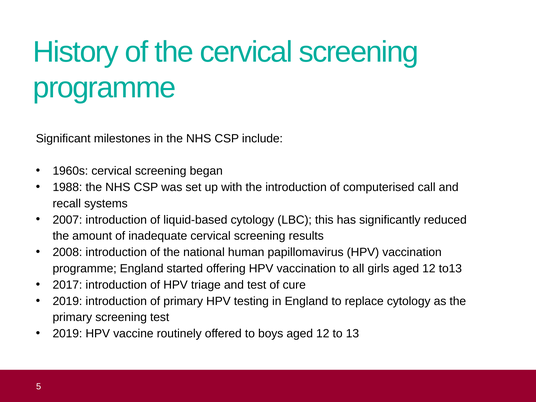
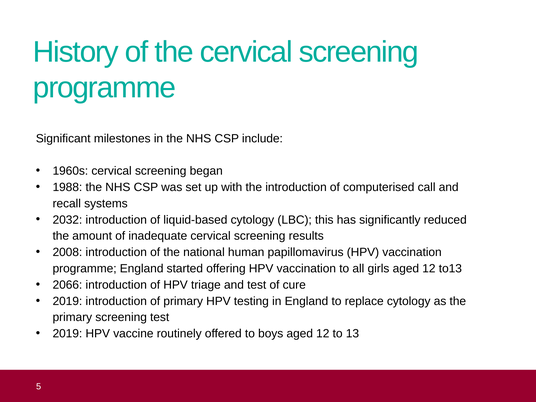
2007: 2007 -> 2032
2017: 2017 -> 2066
